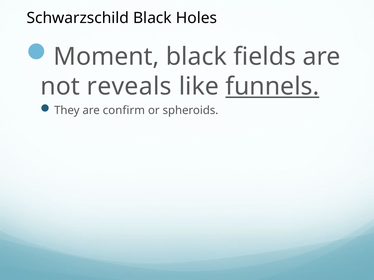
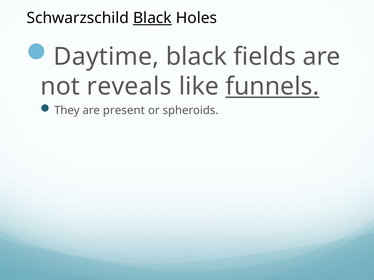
Black at (152, 18) underline: none -> present
Moment: Moment -> Daytime
confirm: confirm -> present
